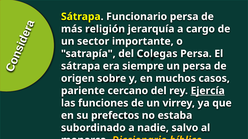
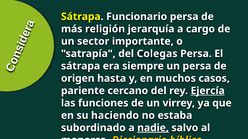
sobre: sobre -> hasta
prefectos: prefectos -> haciendo
nadie underline: none -> present
